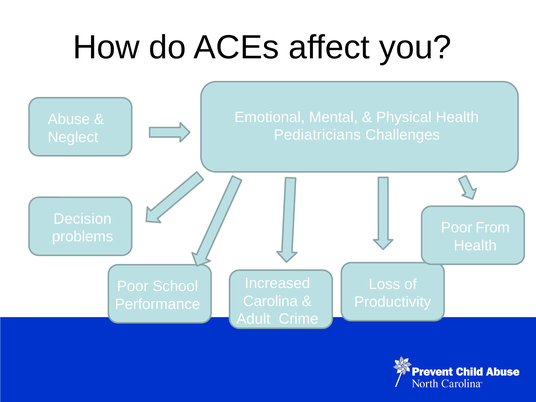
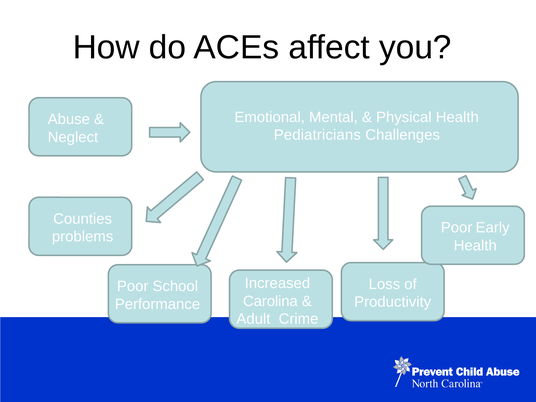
Decision: Decision -> Counties
From: From -> Early
